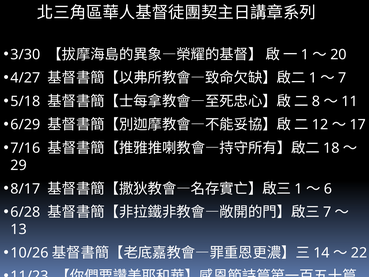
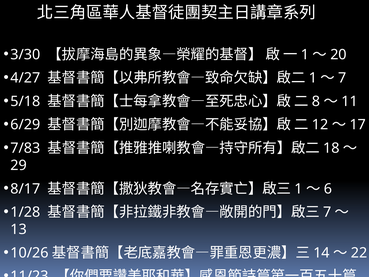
7/16: 7/16 -> 7/83
6/28: 6/28 -> 1/28
